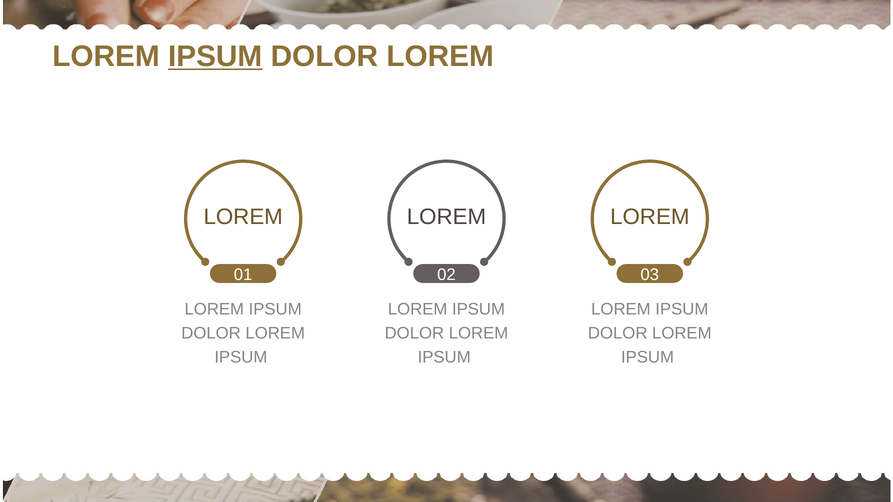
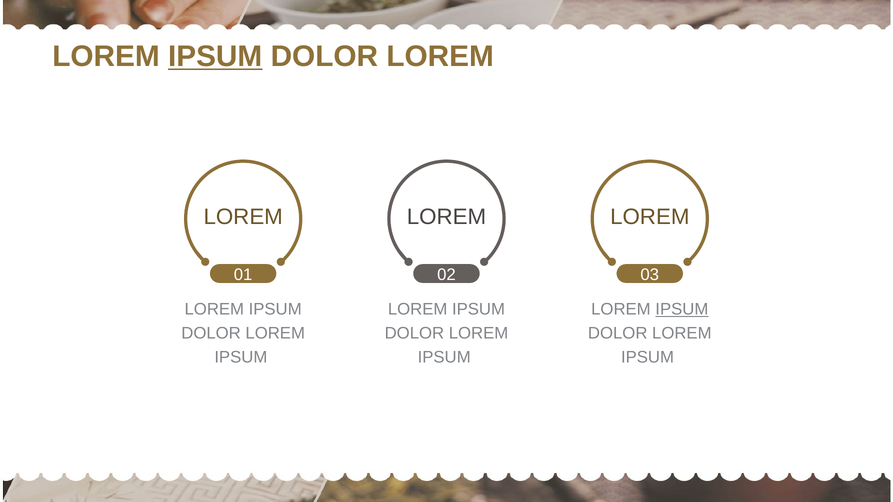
IPSUM at (682, 309) underline: none -> present
